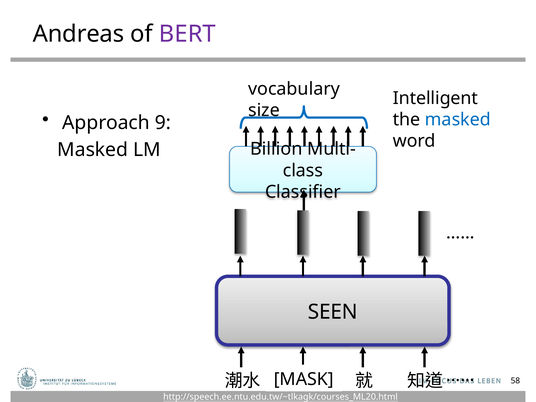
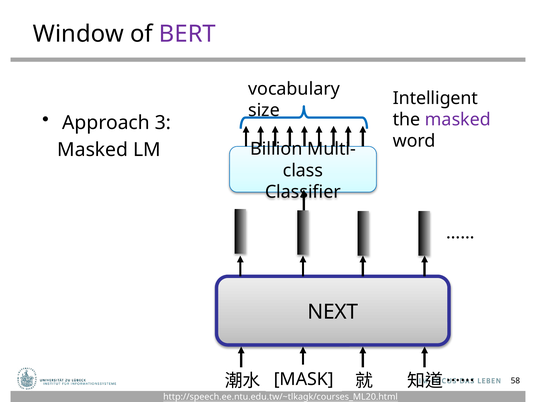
Andreas: Andreas -> Window
9: 9 -> 3
masked at (458, 120) colour: blue -> purple
SEEN: SEEN -> NEXT
